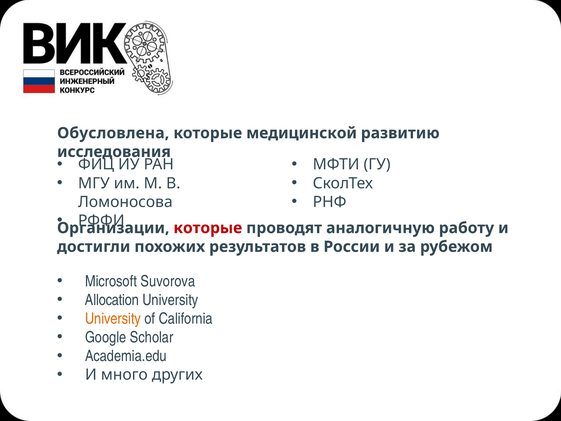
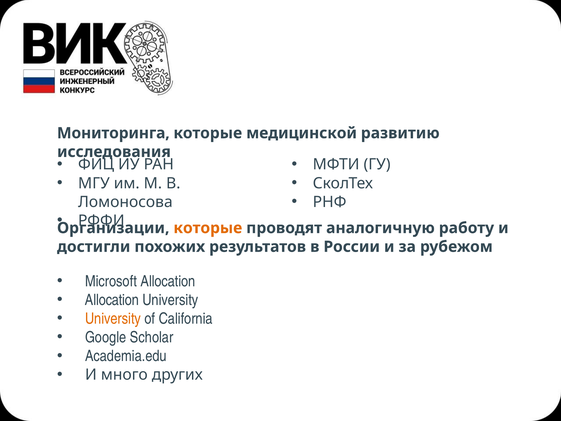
Обусловлена: Обусловлена -> Мониторинга
которые at (208, 228) colour: red -> orange
Microsoft Suvorova: Suvorova -> Allocation
